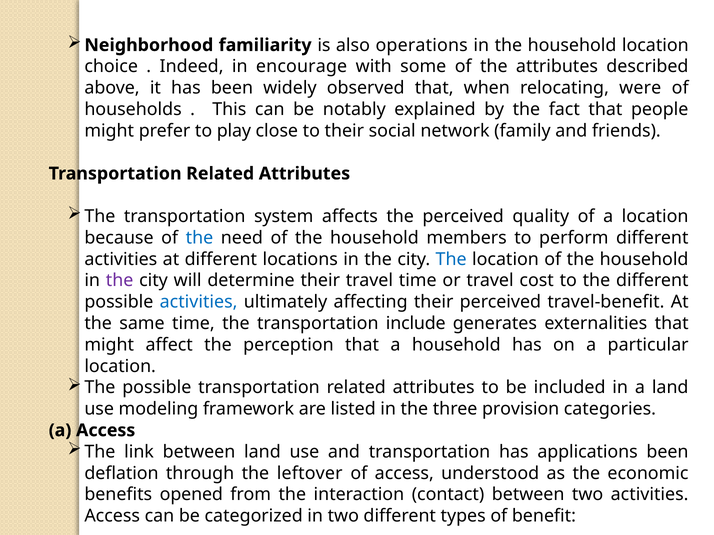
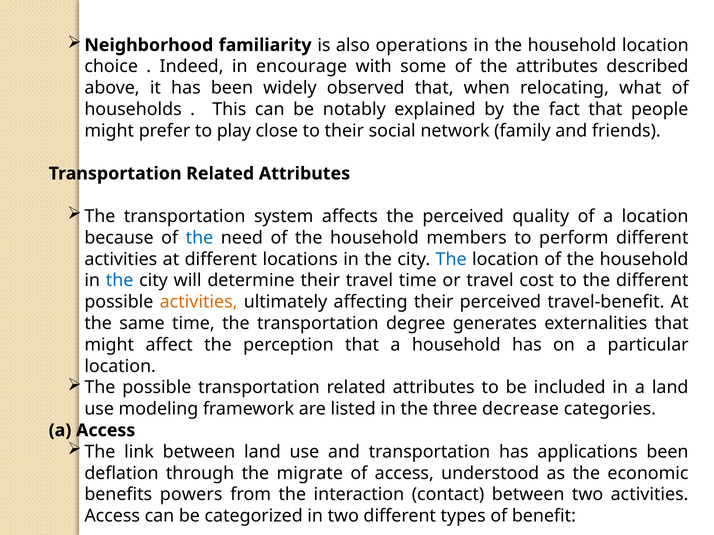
were: were -> what
the at (120, 281) colour: purple -> blue
activities at (199, 302) colour: blue -> orange
include: include -> degree
provision: provision -> decrease
leftover: leftover -> migrate
opened: opened -> powers
